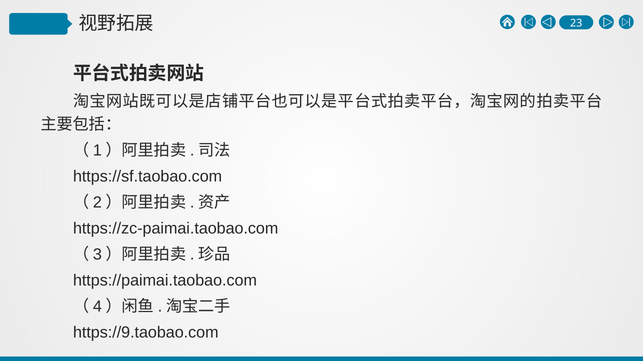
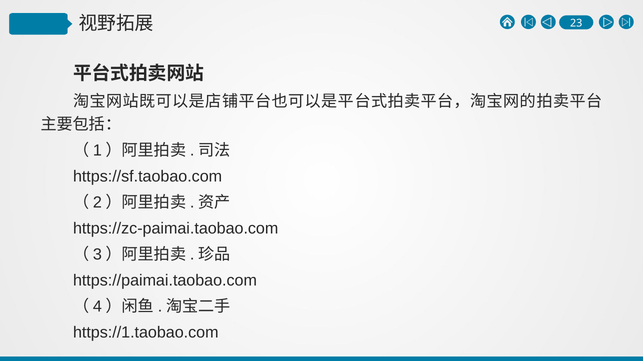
https://9.taobao.com: https://9.taobao.com -> https://1.taobao.com
